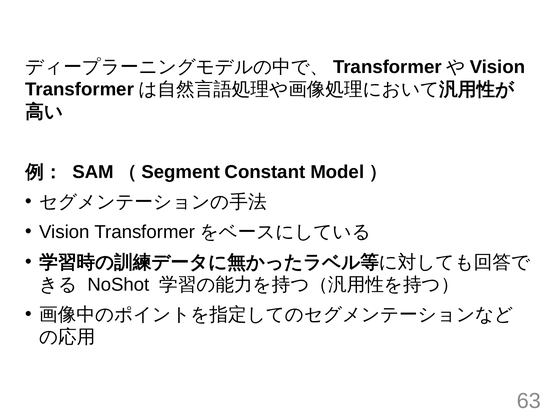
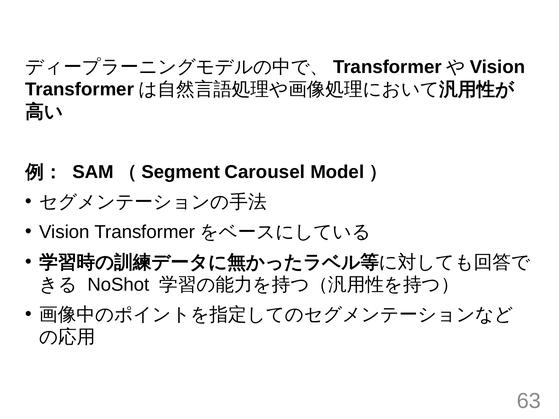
Constant: Constant -> Carousel
